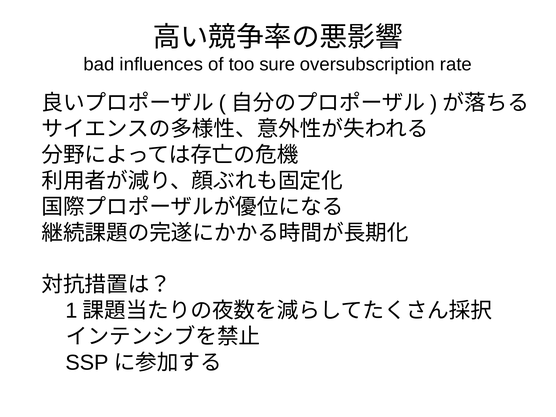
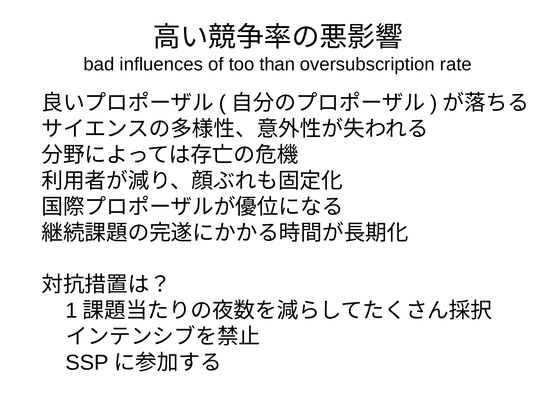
sure: sure -> than
